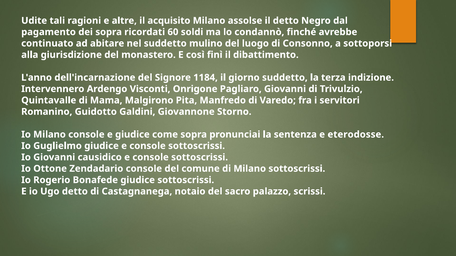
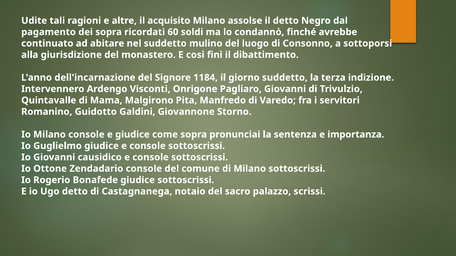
eterodosse: eterodosse -> importanza
